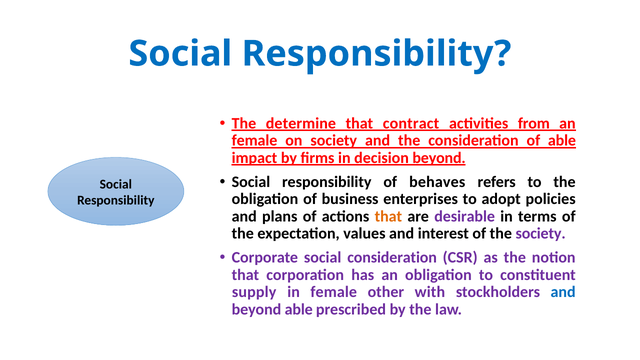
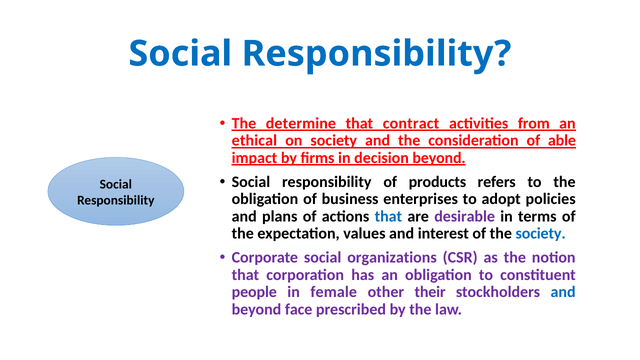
female at (255, 141): female -> ethical
behaves: behaves -> products
that at (388, 216) colour: orange -> blue
society at (541, 234) colour: purple -> blue
social consideration: consideration -> organizations
supply: supply -> people
with: with -> their
beyond able: able -> face
